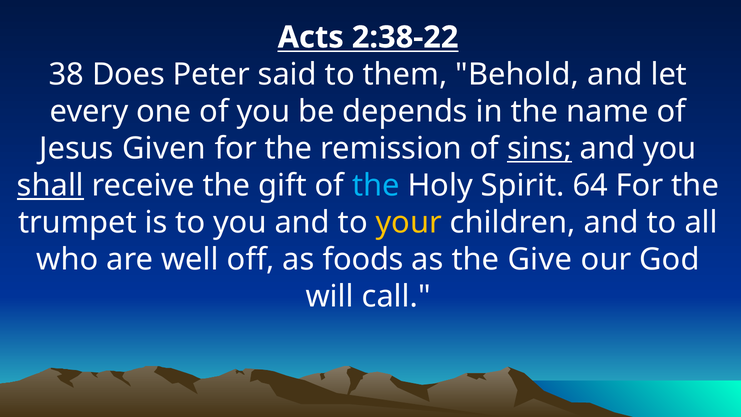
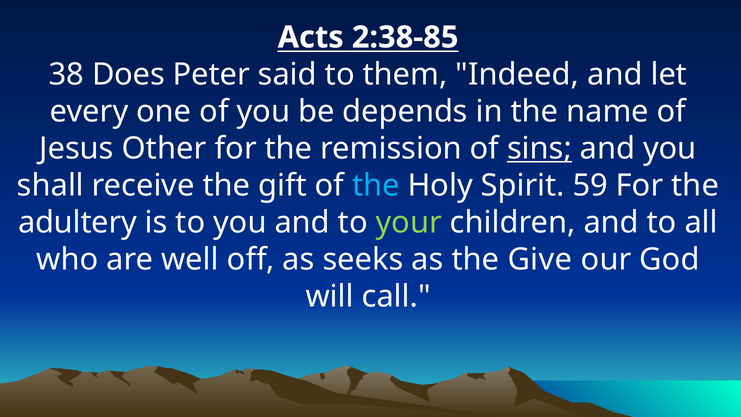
2:38-22: 2:38-22 -> 2:38-85
Behold: Behold -> Indeed
Given: Given -> Other
shall underline: present -> none
64: 64 -> 59
trumpet: trumpet -> adultery
your colour: yellow -> light green
foods: foods -> seeks
